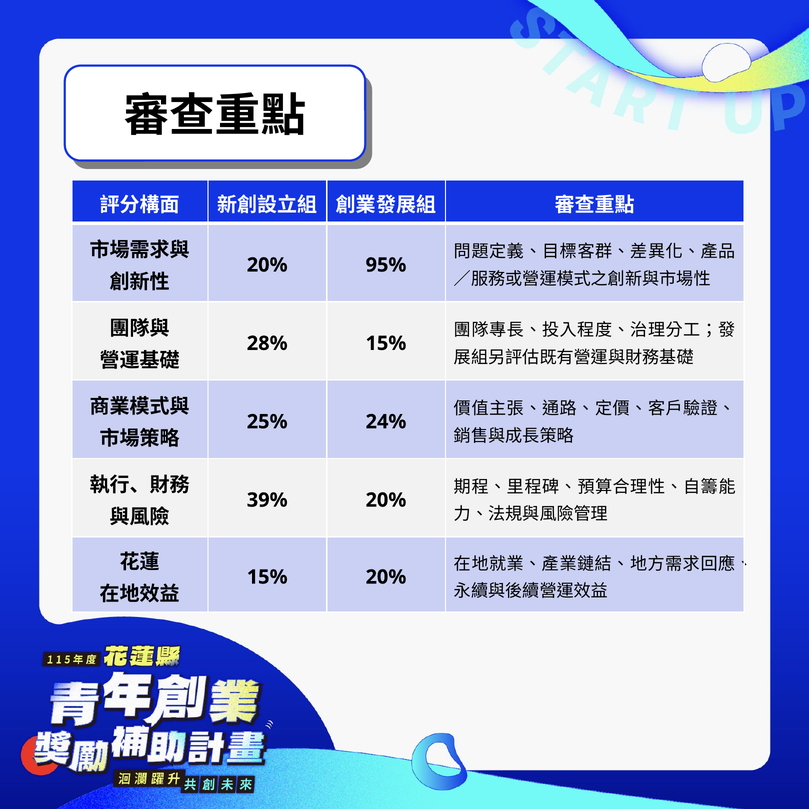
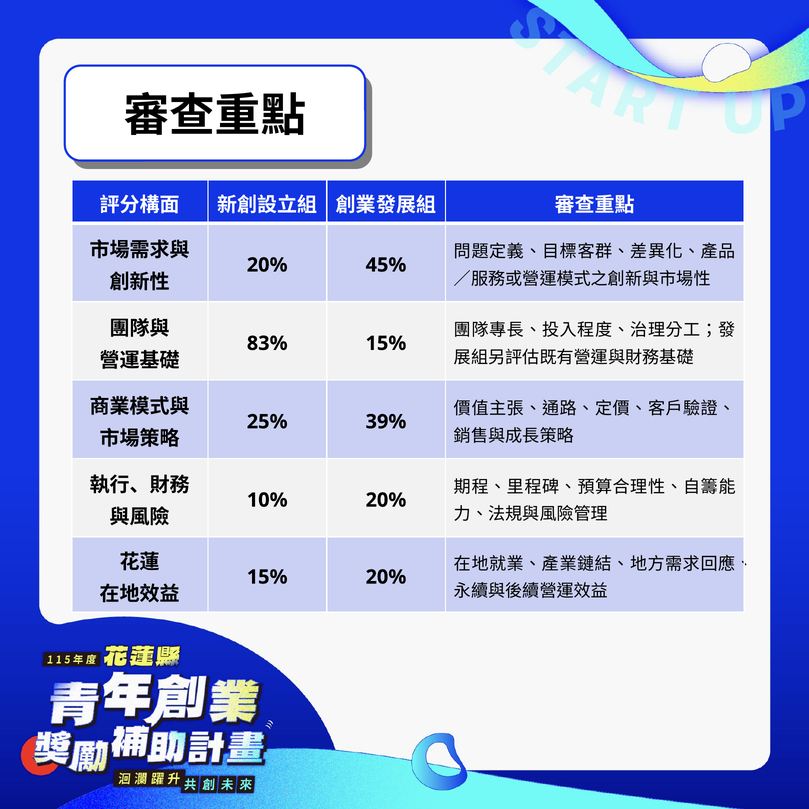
95%: 95% -> 45%
28%: 28% -> 83%
24%: 24% -> 39%
39%: 39% -> 10%
